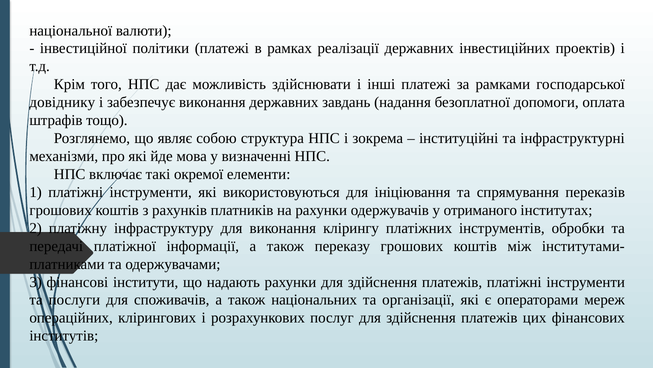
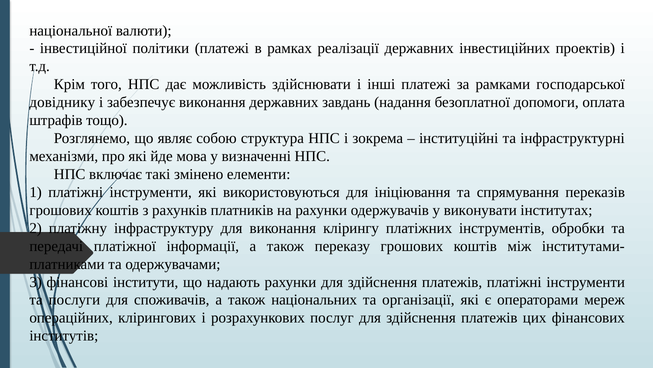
окремої: окремої -> змінено
отриманого: отриманого -> виконувати
